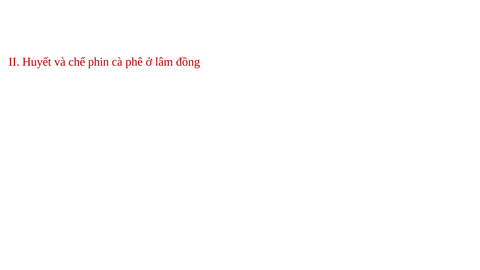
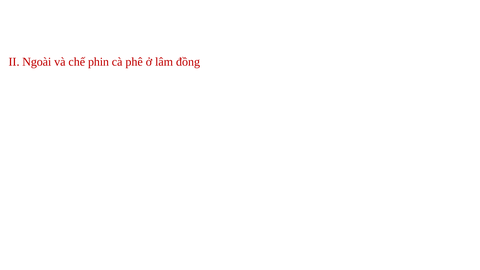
Huyết: Huyết -> Ngoài
